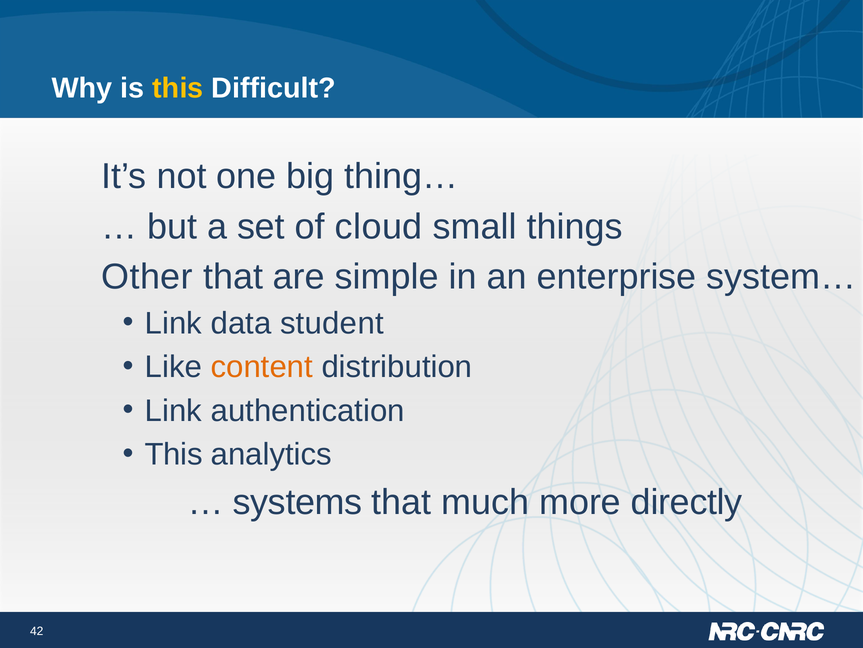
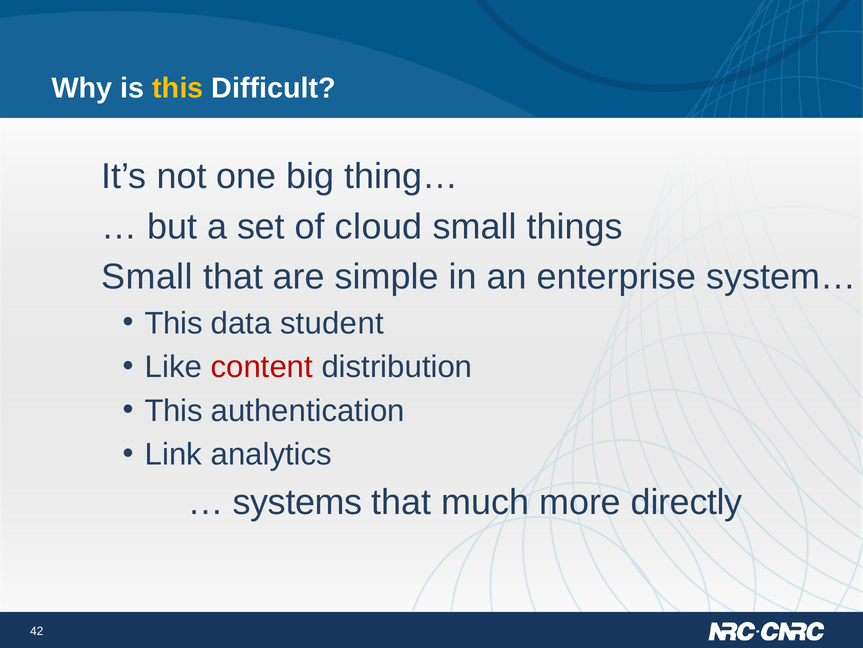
Other at (147, 277): Other -> Small
Link at (173, 323): Link -> This
content colour: orange -> red
Link at (173, 410): Link -> This
This at (174, 454): This -> Link
